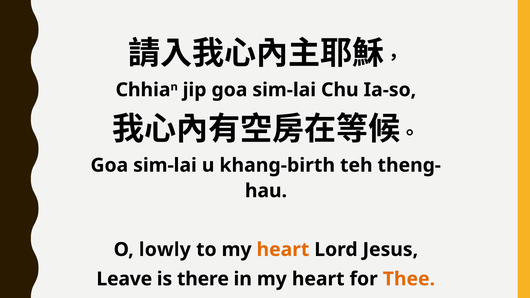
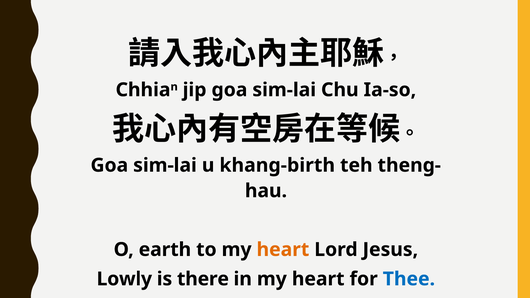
lowly: lowly -> earth
Leave: Leave -> Lowly
Thee colour: orange -> blue
